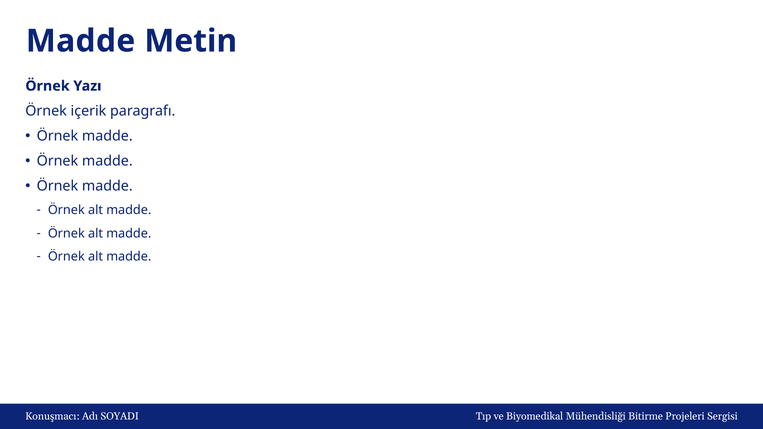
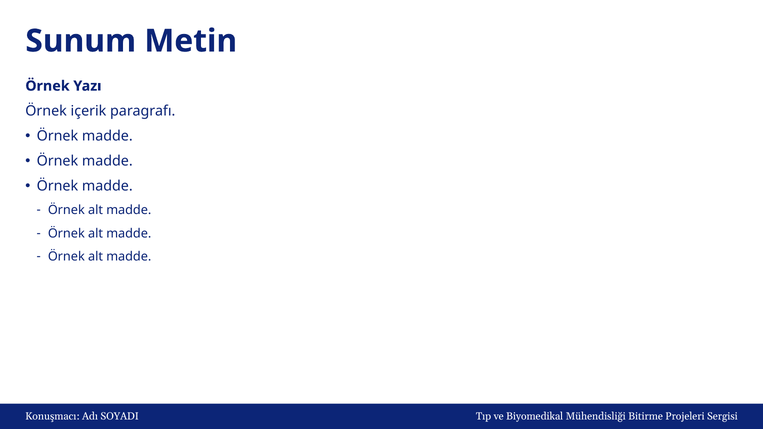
Madde at (81, 41): Madde -> Sunum
